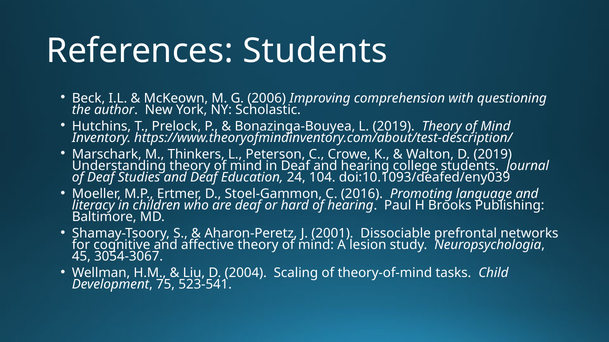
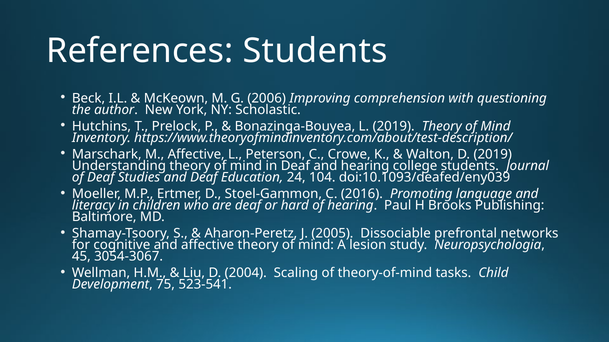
M Thinkers: Thinkers -> Affective
2001: 2001 -> 2005
